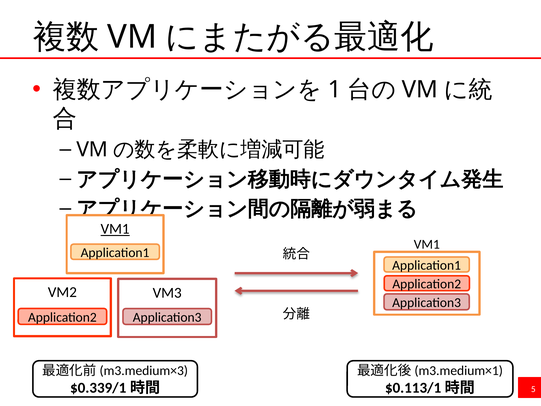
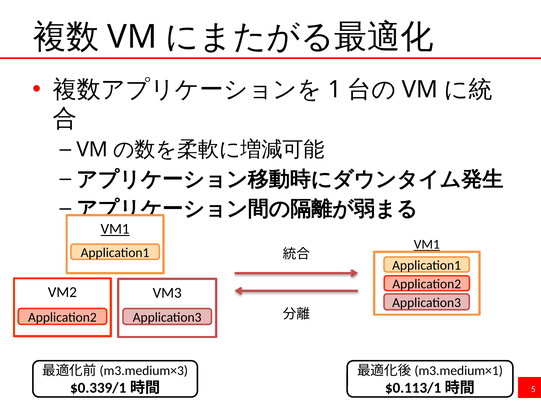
VM1 at (427, 244) underline: none -> present
